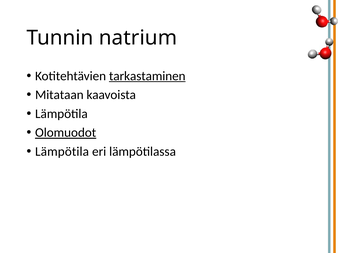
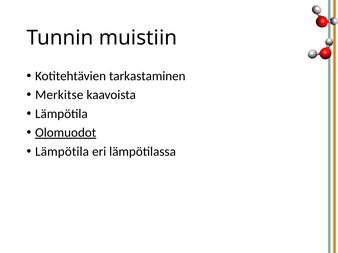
natrium: natrium -> muistiin
tarkastaminen underline: present -> none
Mitataan: Mitataan -> Merkitse
